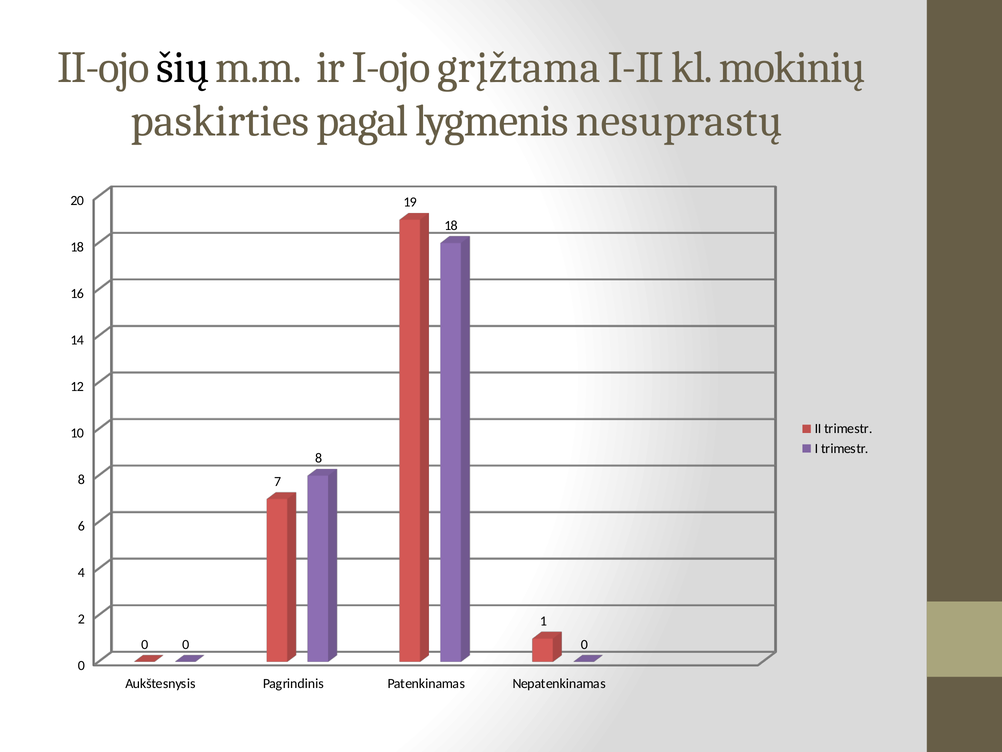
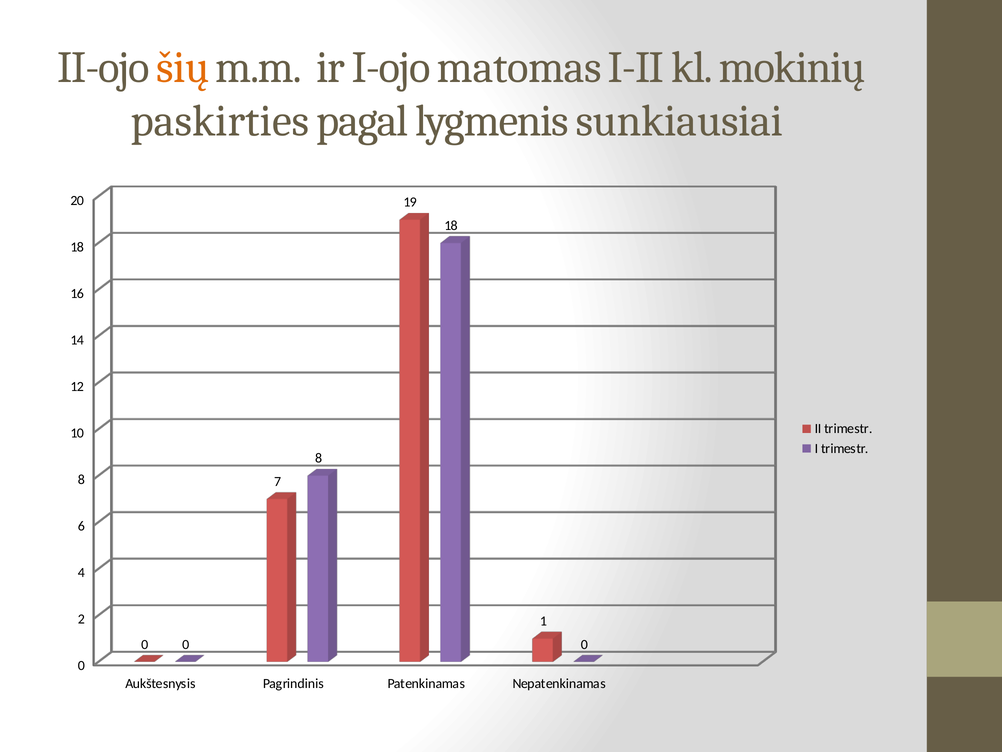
šių colour: black -> orange
grįžtama: grįžtama -> matomas
nesuprastų: nesuprastų -> sunkiausiai
